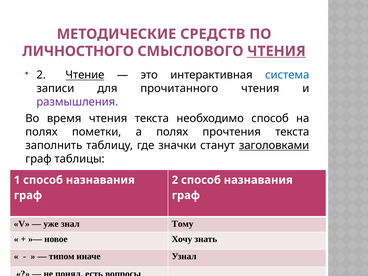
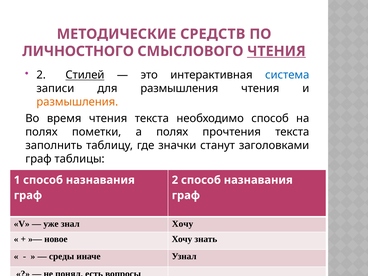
Чтение: Чтение -> Стилей
для прочитанного: прочитанного -> размышления
размышления at (77, 102) colour: purple -> orange
заголовками underline: present -> none
знал Тому: Тому -> Хочу
типом: типом -> среды
